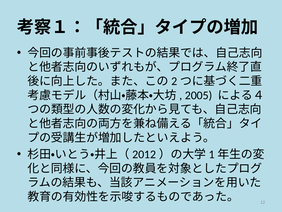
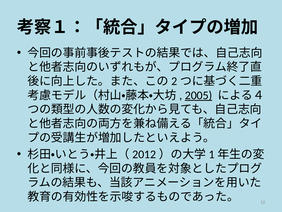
2005 underline: none -> present
